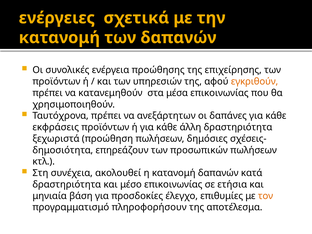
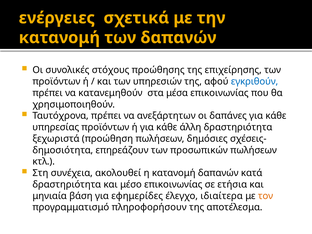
ενέργεια: ενέργεια -> στόχους
εγκριθούν colour: orange -> blue
εκφράσεις: εκφράσεις -> υπηρεσίας
προσδοκίες: προσδοκίες -> εφημερίδες
επιθυμίες: επιθυμίες -> ιδιαίτερα
